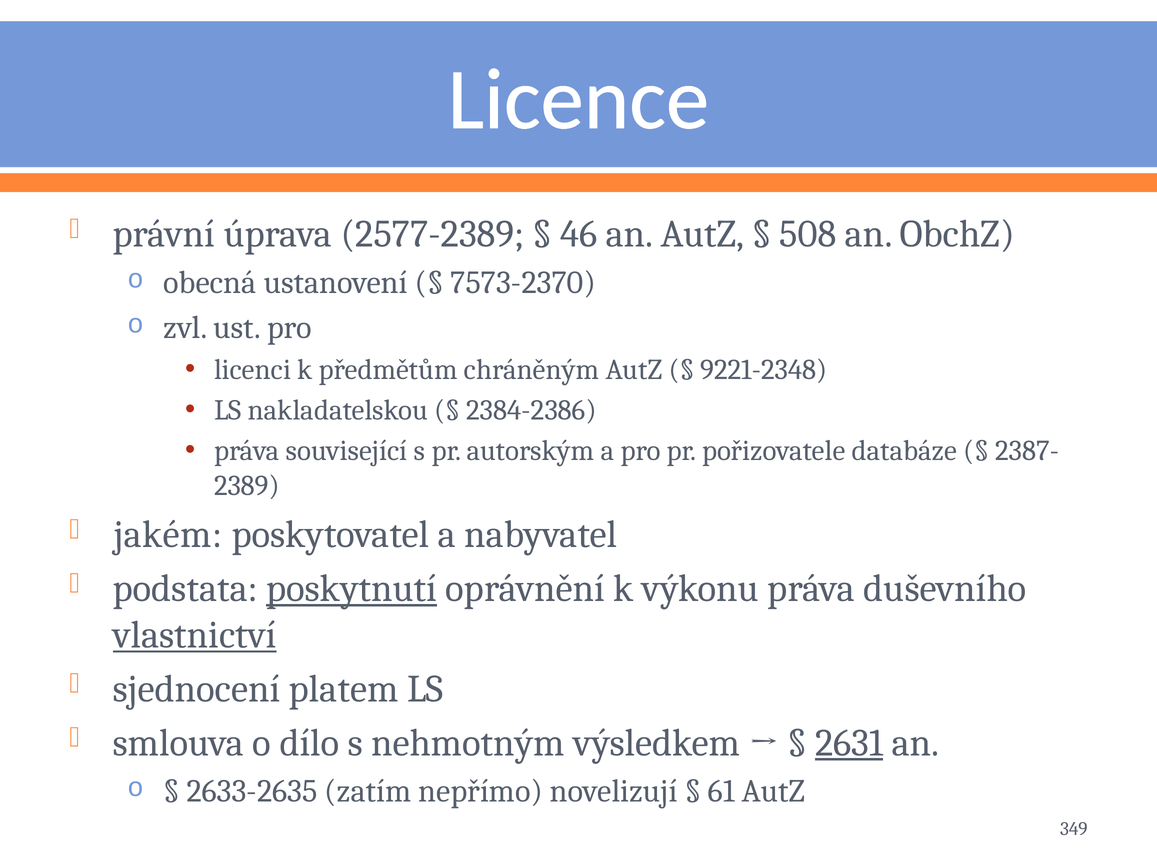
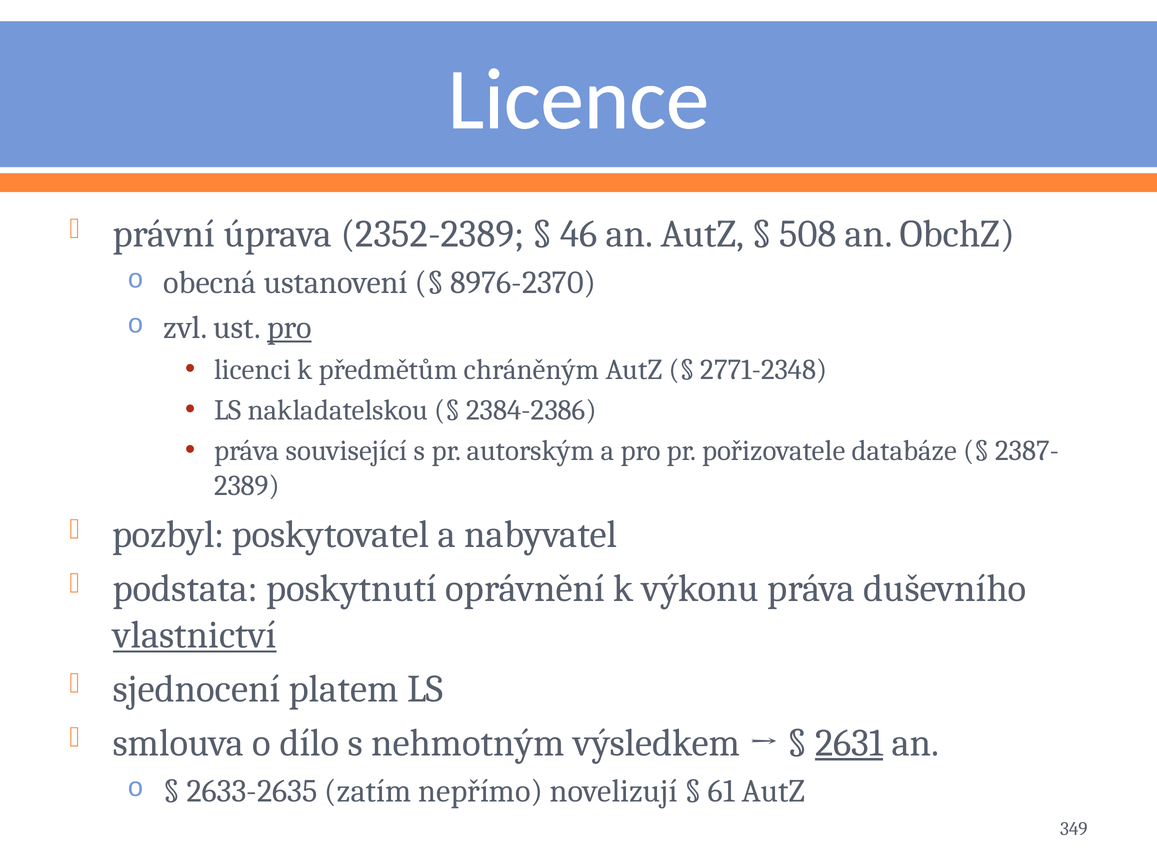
2577-2389: 2577-2389 -> 2352-2389
7573-2370: 7573-2370 -> 8976-2370
pro at (289, 328) underline: none -> present
9221-2348: 9221-2348 -> 2771-2348
jakém: jakém -> pozbyl
poskytnutí underline: present -> none
